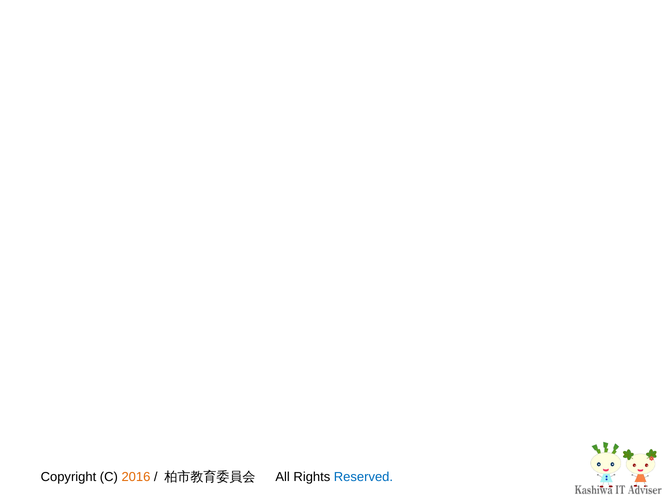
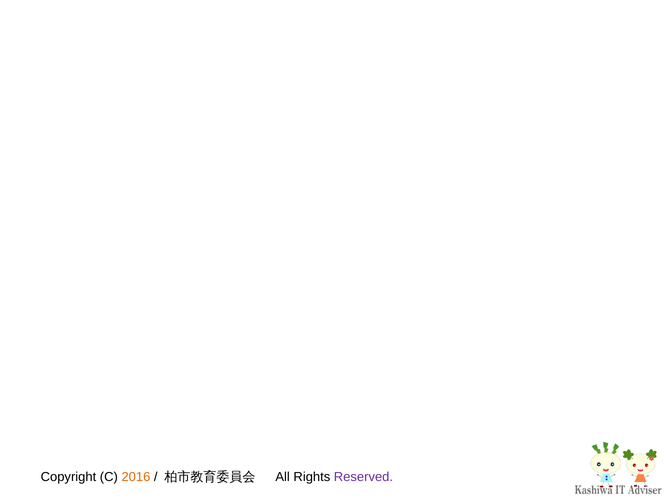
Reserved colour: blue -> purple
